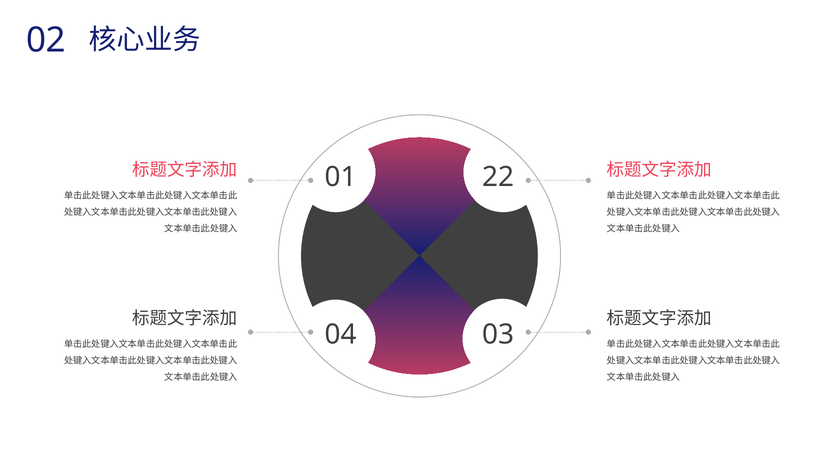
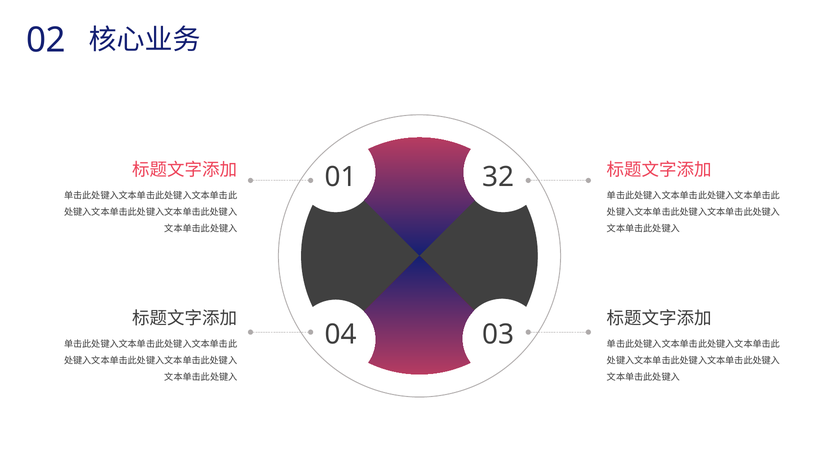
22: 22 -> 32
